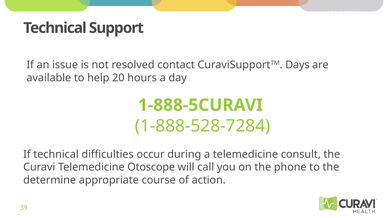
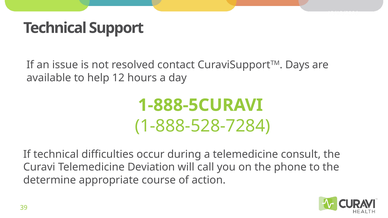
20: 20 -> 12
Otoscope: Otoscope -> Deviation
